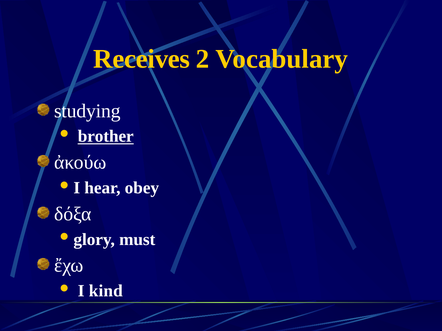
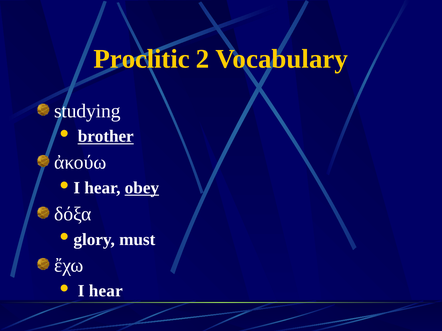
Receives: Receives -> Proclitic
obey underline: none -> present
I kind: kind -> hear
